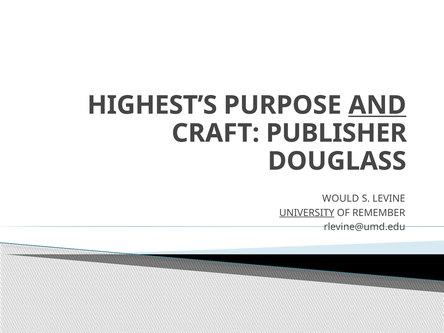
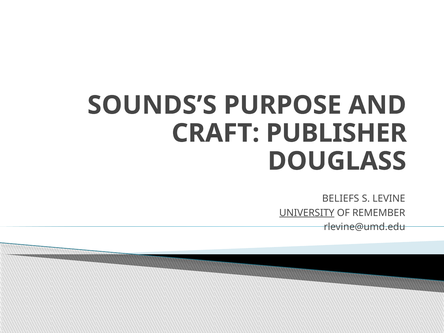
HIGHEST’S: HIGHEST’S -> SOUNDS’S
AND underline: present -> none
WOULD: WOULD -> BELIEFS
